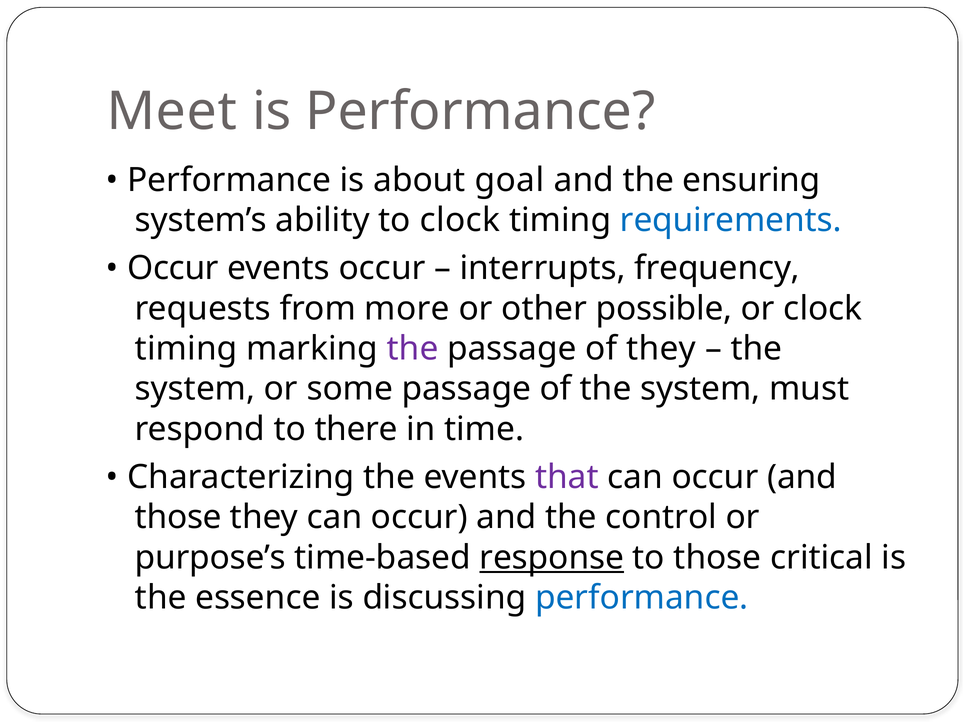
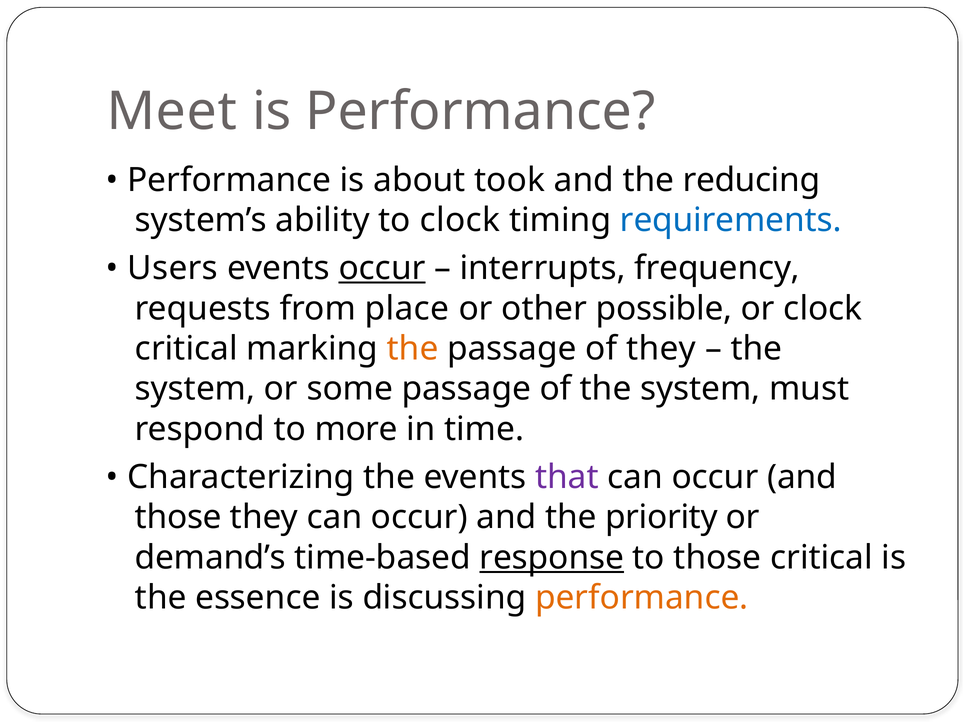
goal: goal -> took
ensuring: ensuring -> reducing
Occur at (173, 268): Occur -> Users
occur at (382, 268) underline: none -> present
more: more -> place
timing at (186, 349): timing -> critical
the at (413, 349) colour: purple -> orange
there: there -> more
control: control -> priority
purpose’s: purpose’s -> demand’s
performance at (642, 598) colour: blue -> orange
